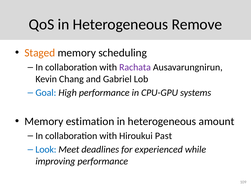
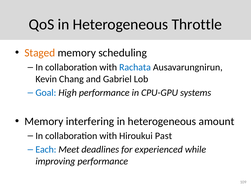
Remove: Remove -> Throttle
Rachata colour: purple -> blue
estimation: estimation -> interfering
Look: Look -> Each
